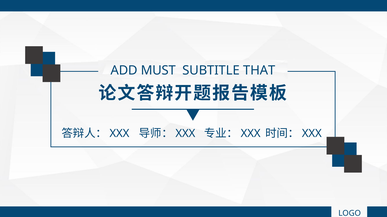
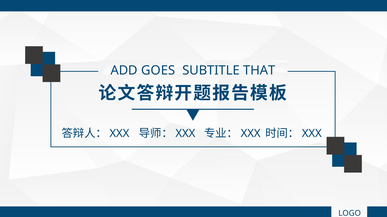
MUST: MUST -> GOES
